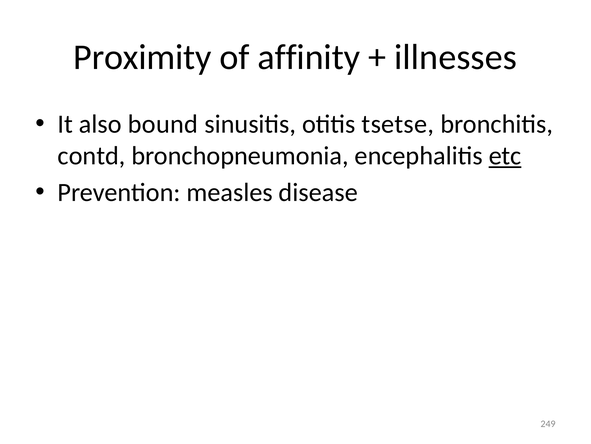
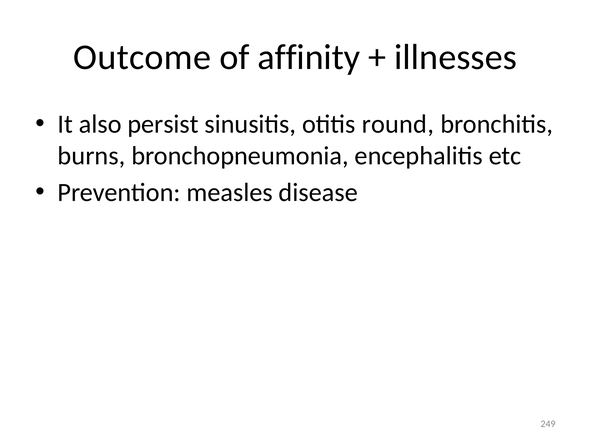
Proximity: Proximity -> Outcome
bound: bound -> persist
tsetse: tsetse -> round
contd: contd -> burns
etc underline: present -> none
